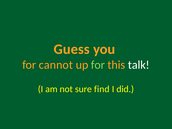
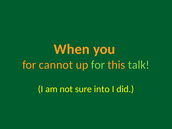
Guess: Guess -> When
talk colour: white -> light green
find: find -> into
